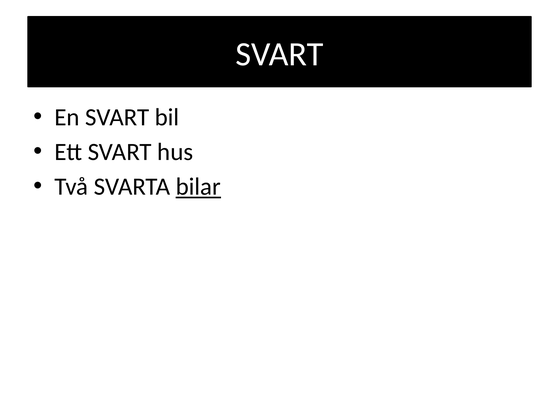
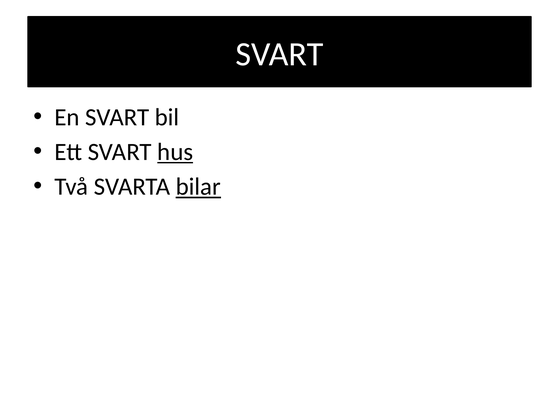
hus underline: none -> present
